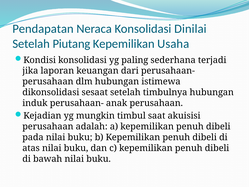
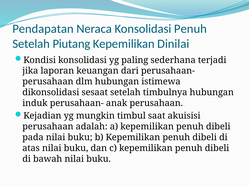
Konsolidasi Dinilai: Dinilai -> Penuh
Usaha: Usaha -> Dinilai
